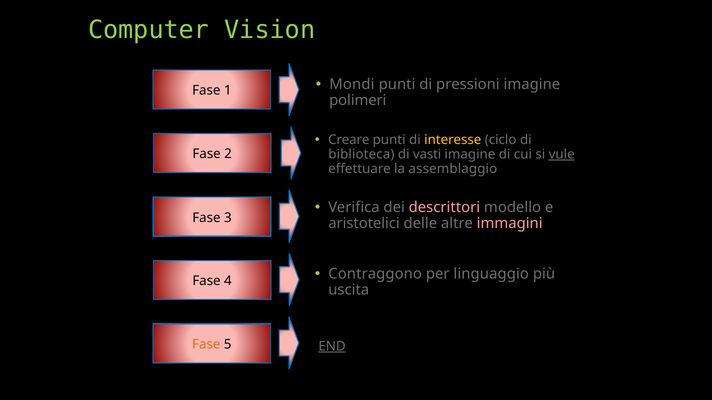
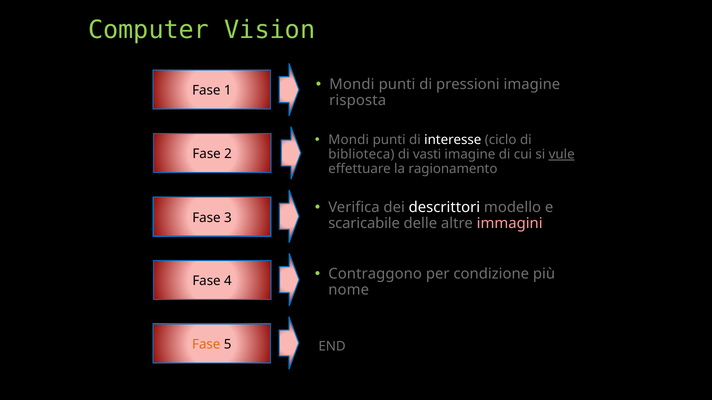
polimeri: polimeri -> risposta
Creare at (349, 140): Creare -> Mondi
interesse colour: yellow -> white
assemblaggio: assemblaggio -> ragionamento
descrittori colour: pink -> white
aristotelici: aristotelici -> scaricabile
linguaggio: linguaggio -> condizione
uscita: uscita -> nome
END underline: present -> none
